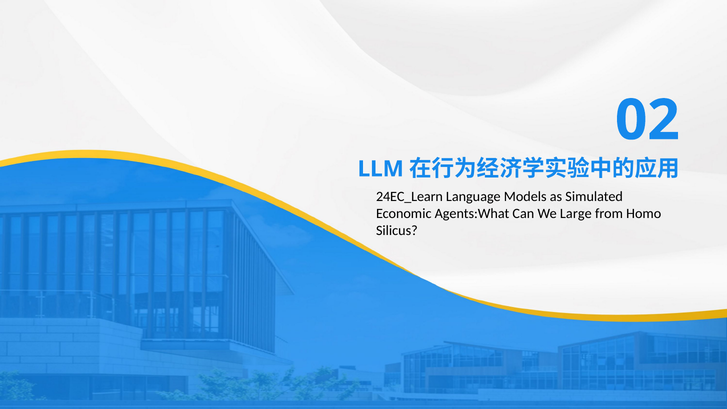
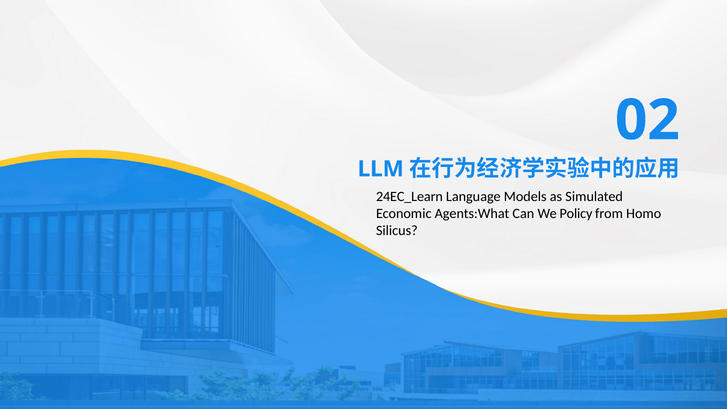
Large: Large -> Policy
